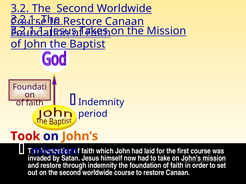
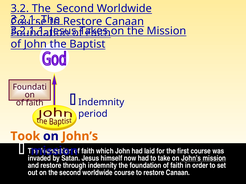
Took colour: red -> orange
